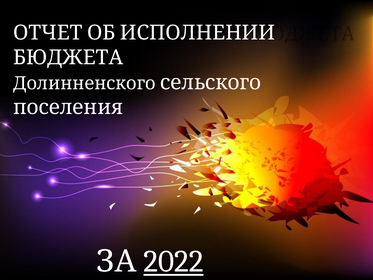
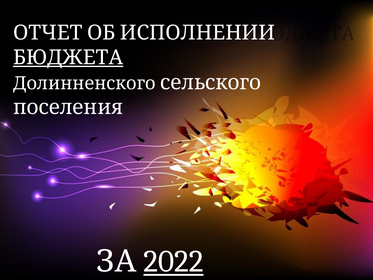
БЮДЖЕТА underline: none -> present
